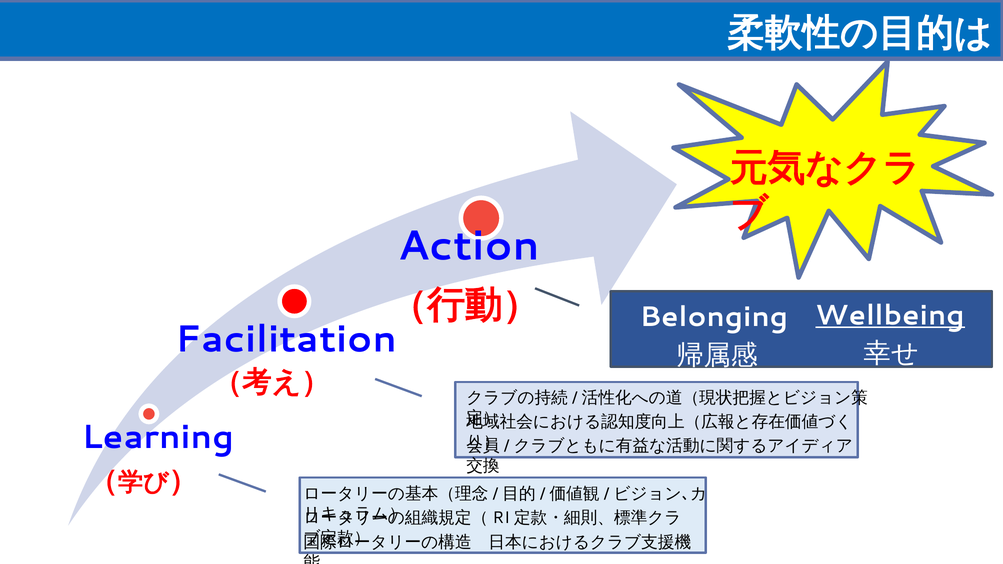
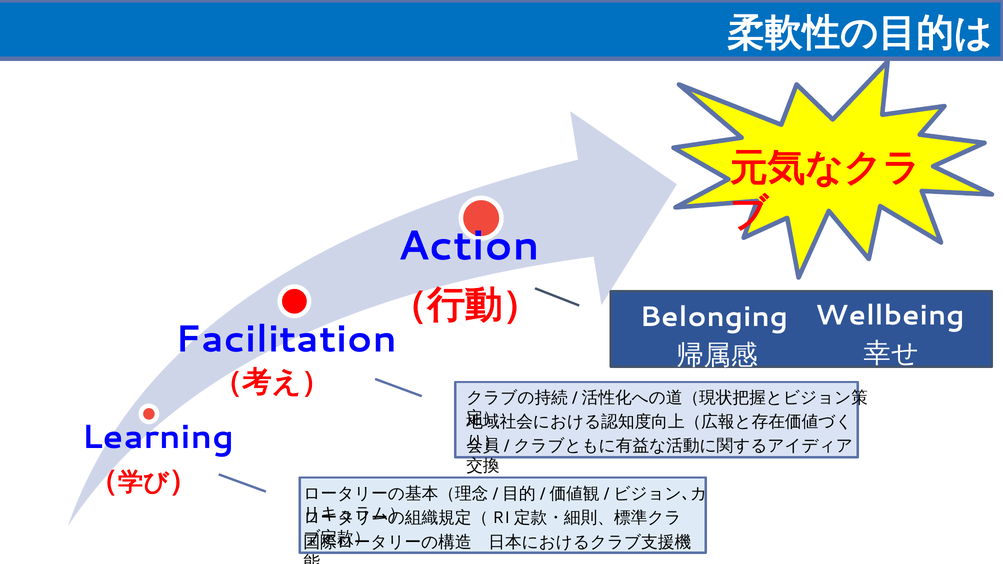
Wellbeing underline: present -> none
